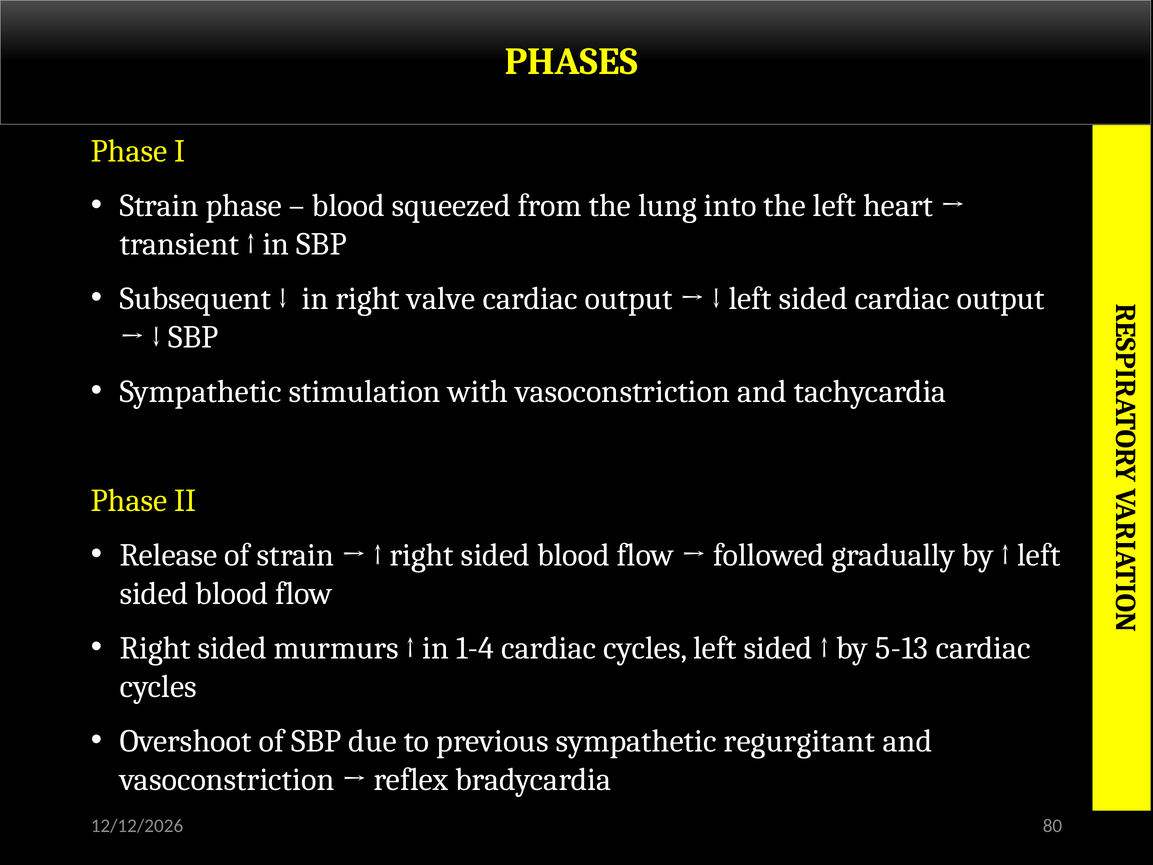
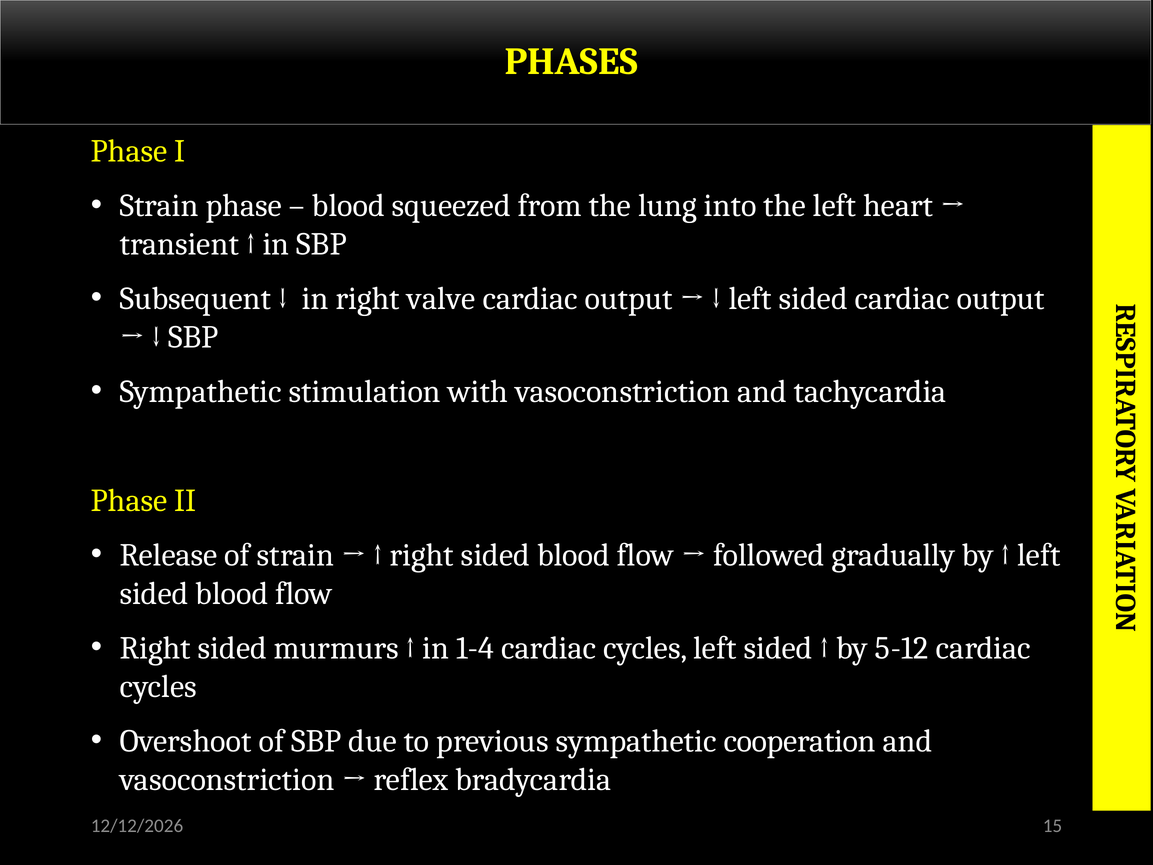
5-13: 5-13 -> 5-12
regurgitant: regurgitant -> cooperation
80: 80 -> 15
